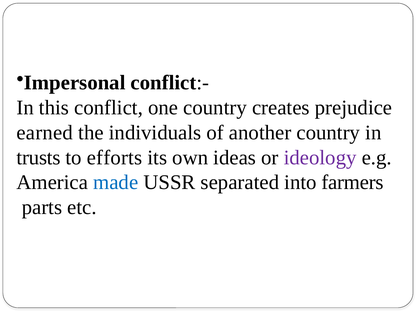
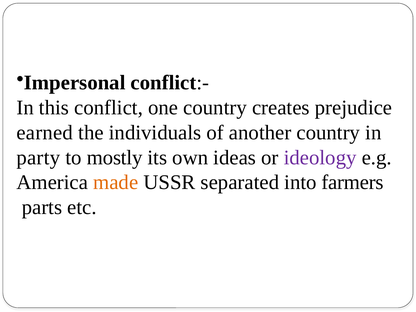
trusts: trusts -> party
efforts: efforts -> mostly
made colour: blue -> orange
